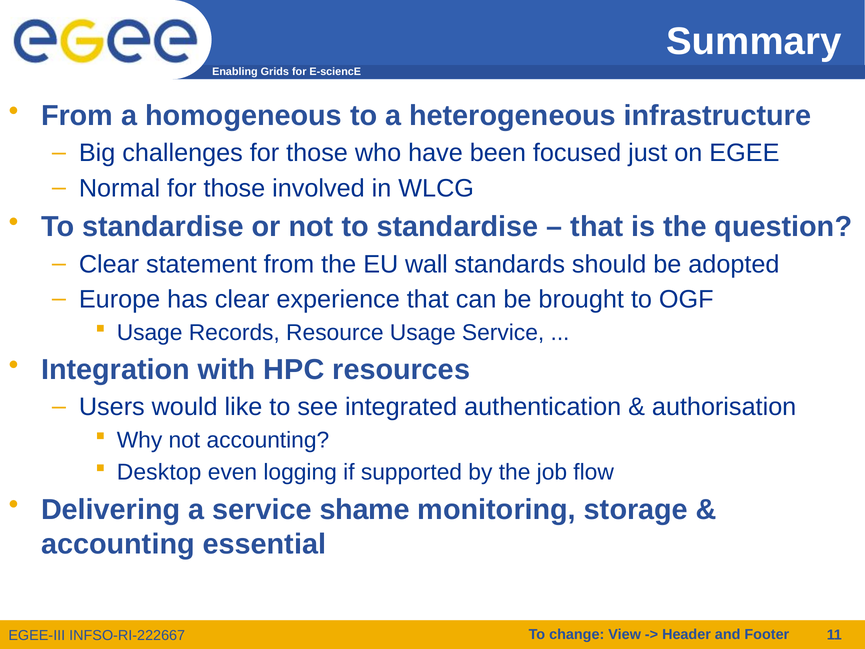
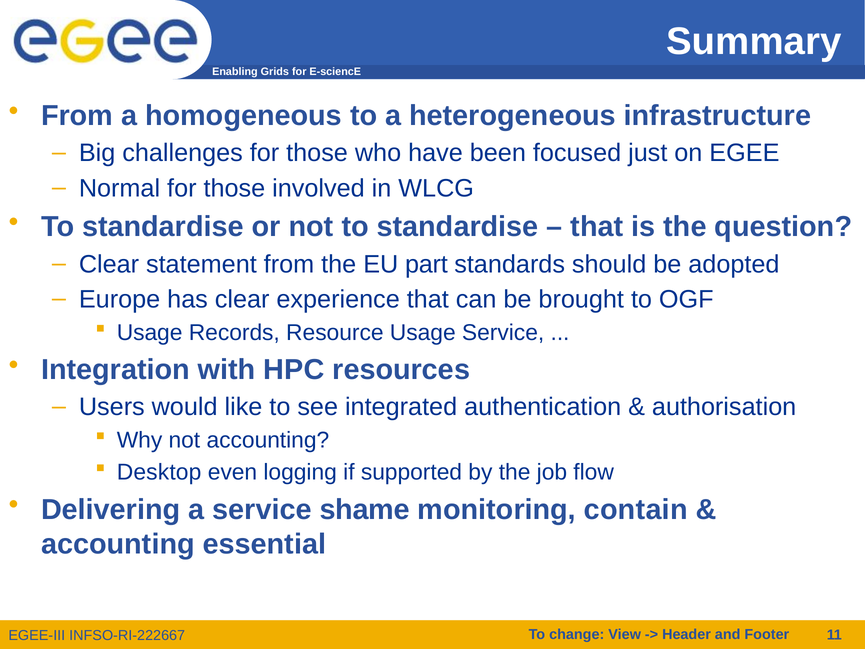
wall: wall -> part
storage: storage -> contain
